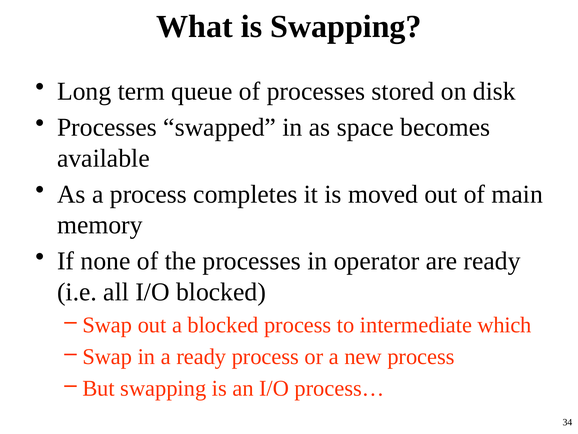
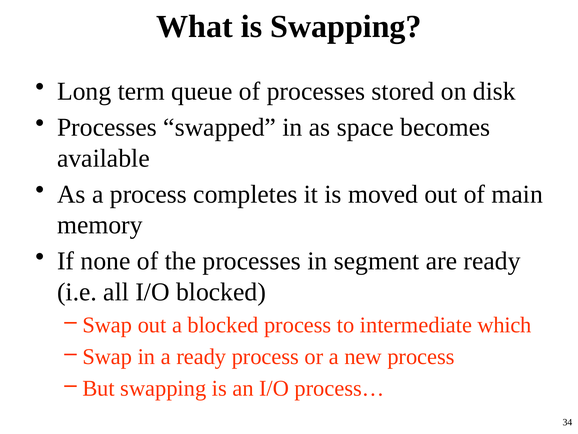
operator: operator -> segment
